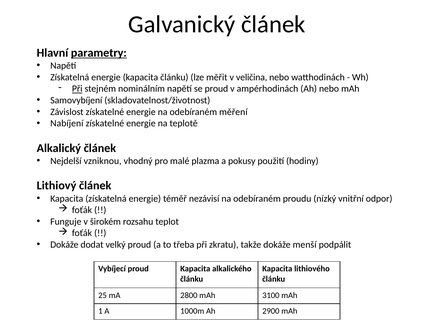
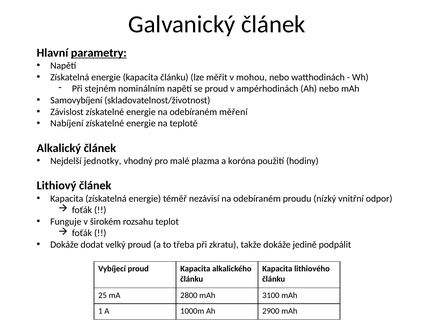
veličina: veličina -> mohou
Při at (77, 89) underline: present -> none
vzniknou: vzniknou -> jednotky
pokusy: pokusy -> koróna
menší: menší -> jedině
